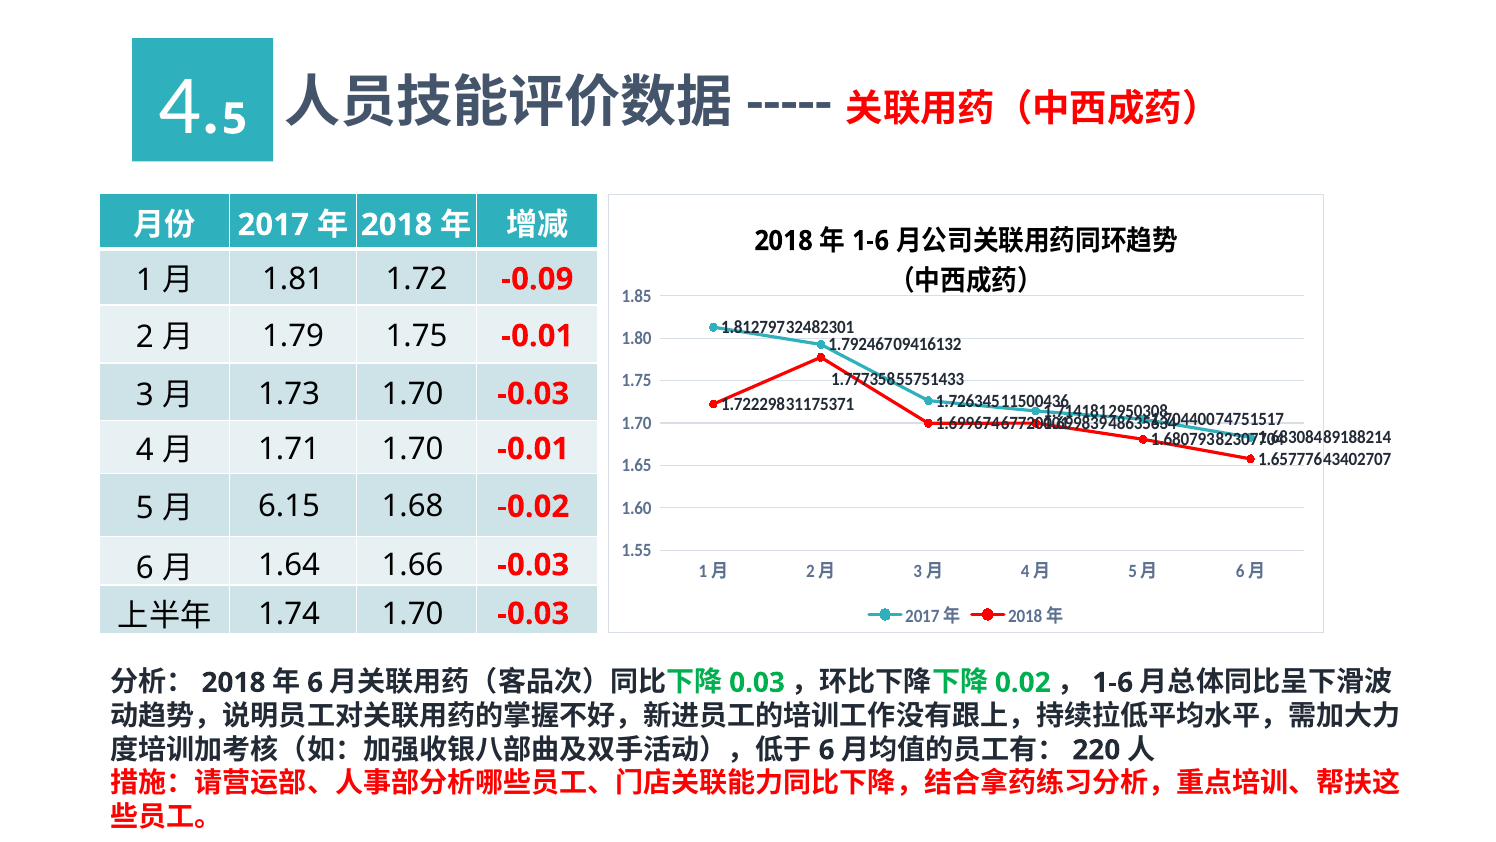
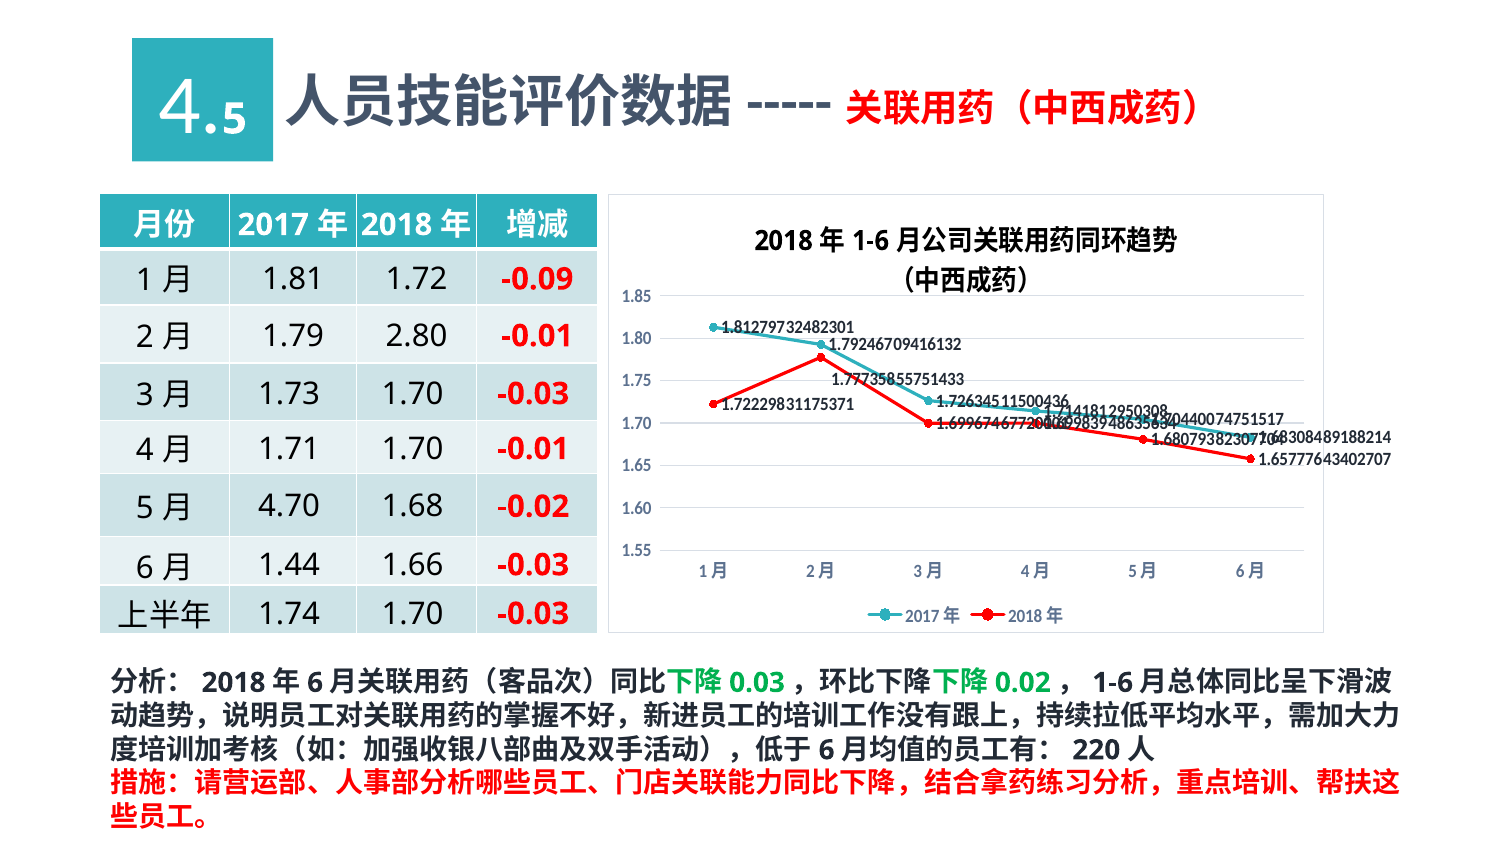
1.79 1.75: 1.75 -> 2.80
6.15: 6.15 -> 4.70
1.64: 1.64 -> 1.44
